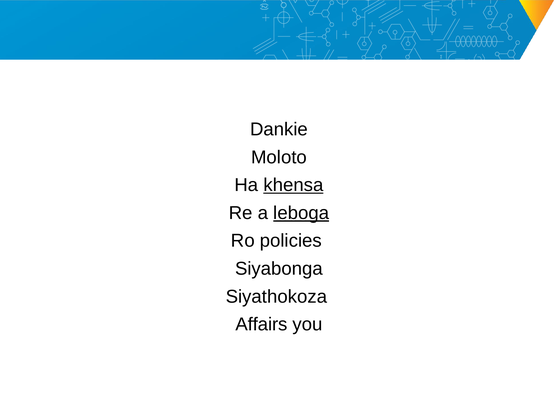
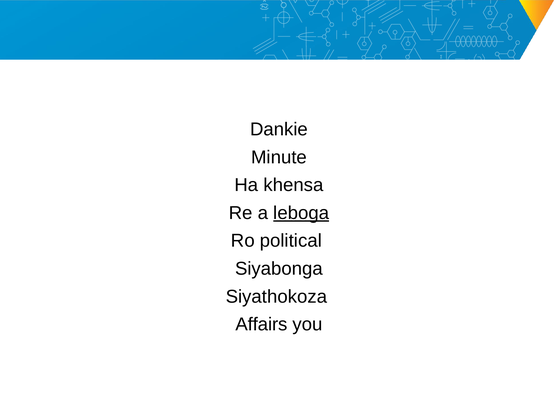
Moloto: Moloto -> Minute
khensa underline: present -> none
policies: policies -> political
